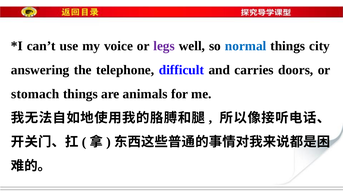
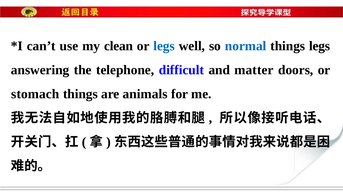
voice: voice -> clean
legs at (164, 46) colour: purple -> blue
things city: city -> legs
carries: carries -> matter
